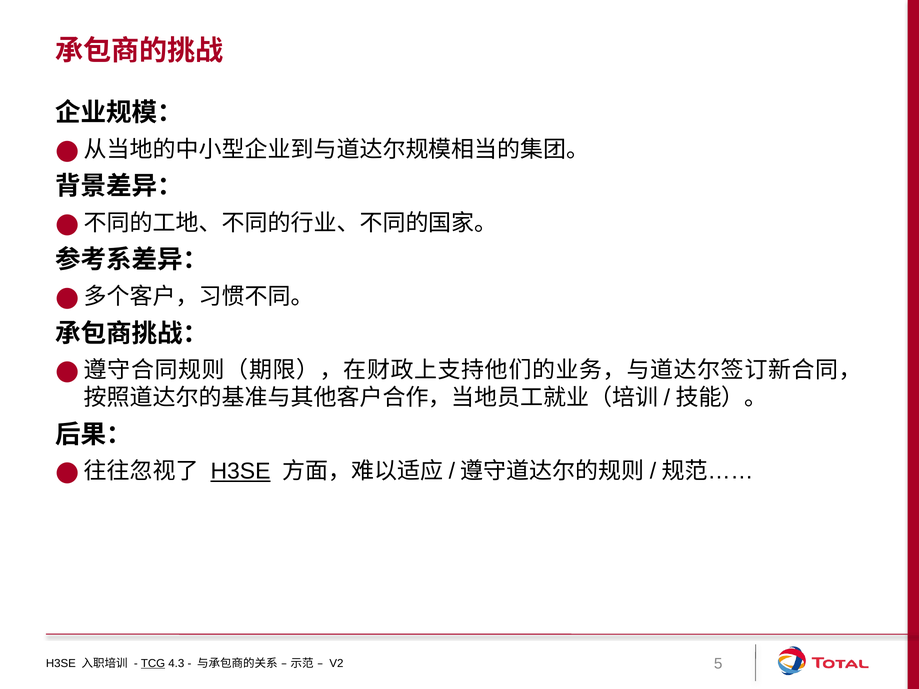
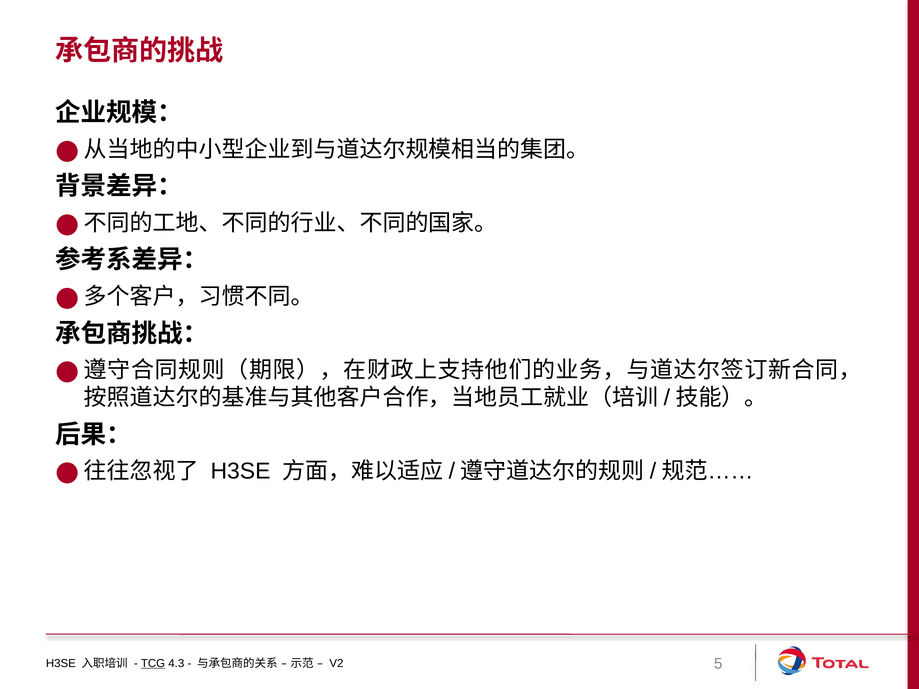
H3SE at (240, 471) underline: present -> none
